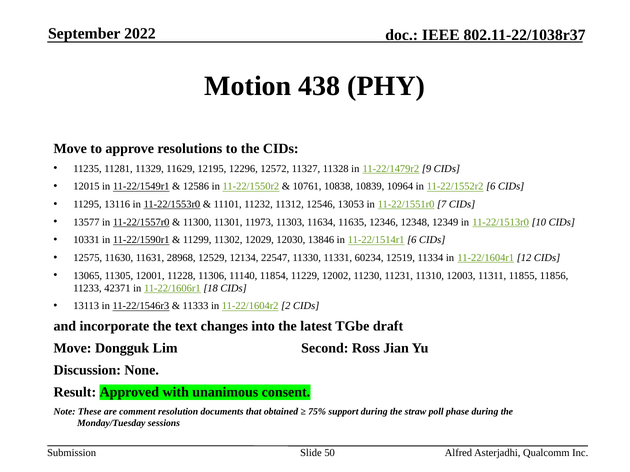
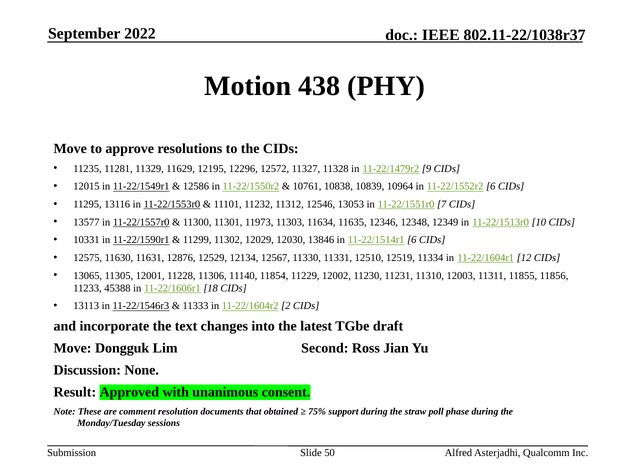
28968: 28968 -> 12876
22547: 22547 -> 12567
60234: 60234 -> 12510
42371: 42371 -> 45388
